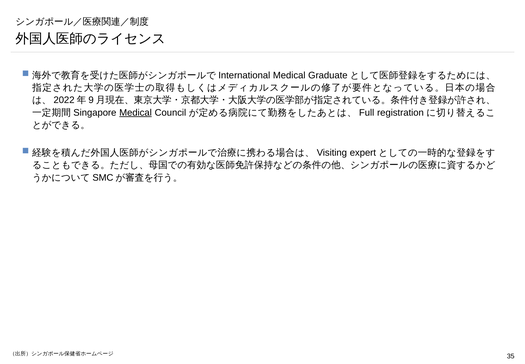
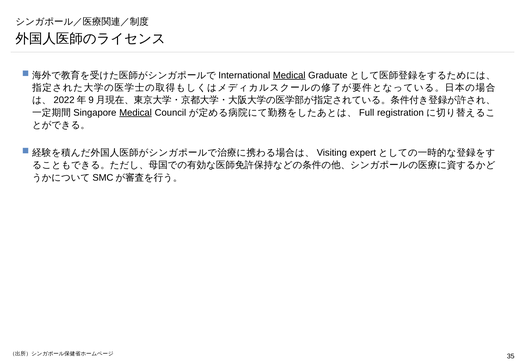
Medical at (289, 75) underline: none -> present
